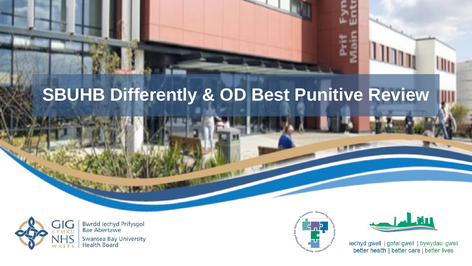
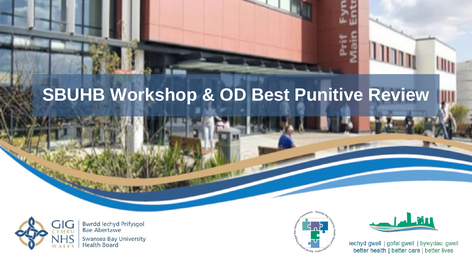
Differently: Differently -> Workshop
